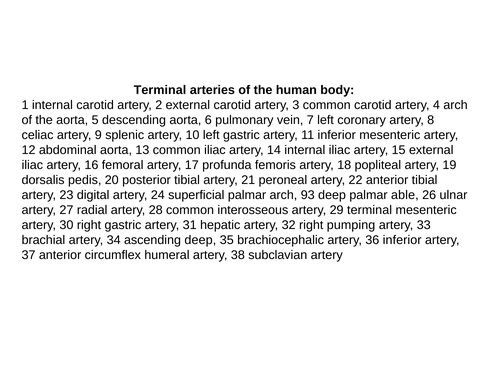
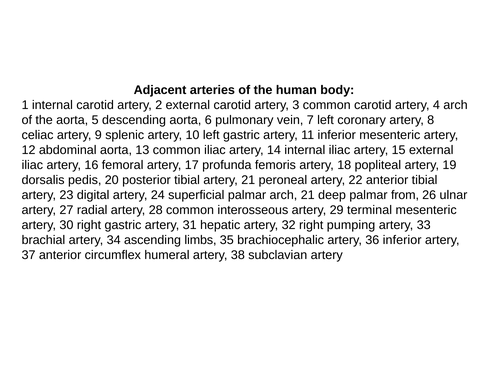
Terminal at (160, 90): Terminal -> Adjacent
arch 93: 93 -> 21
able: able -> from
ascending deep: deep -> limbs
